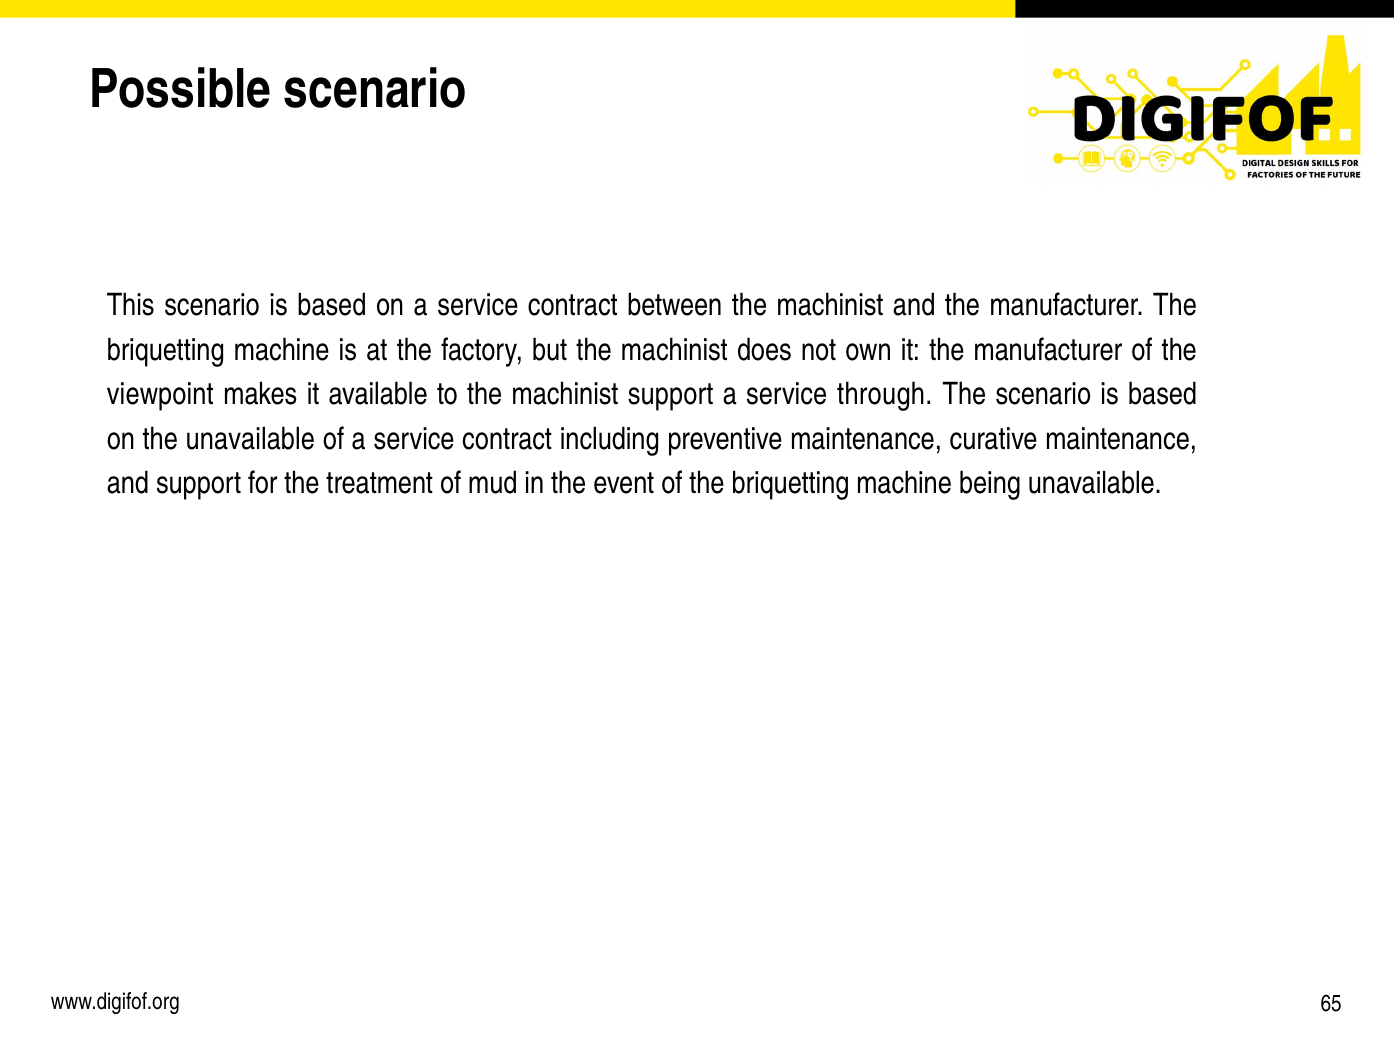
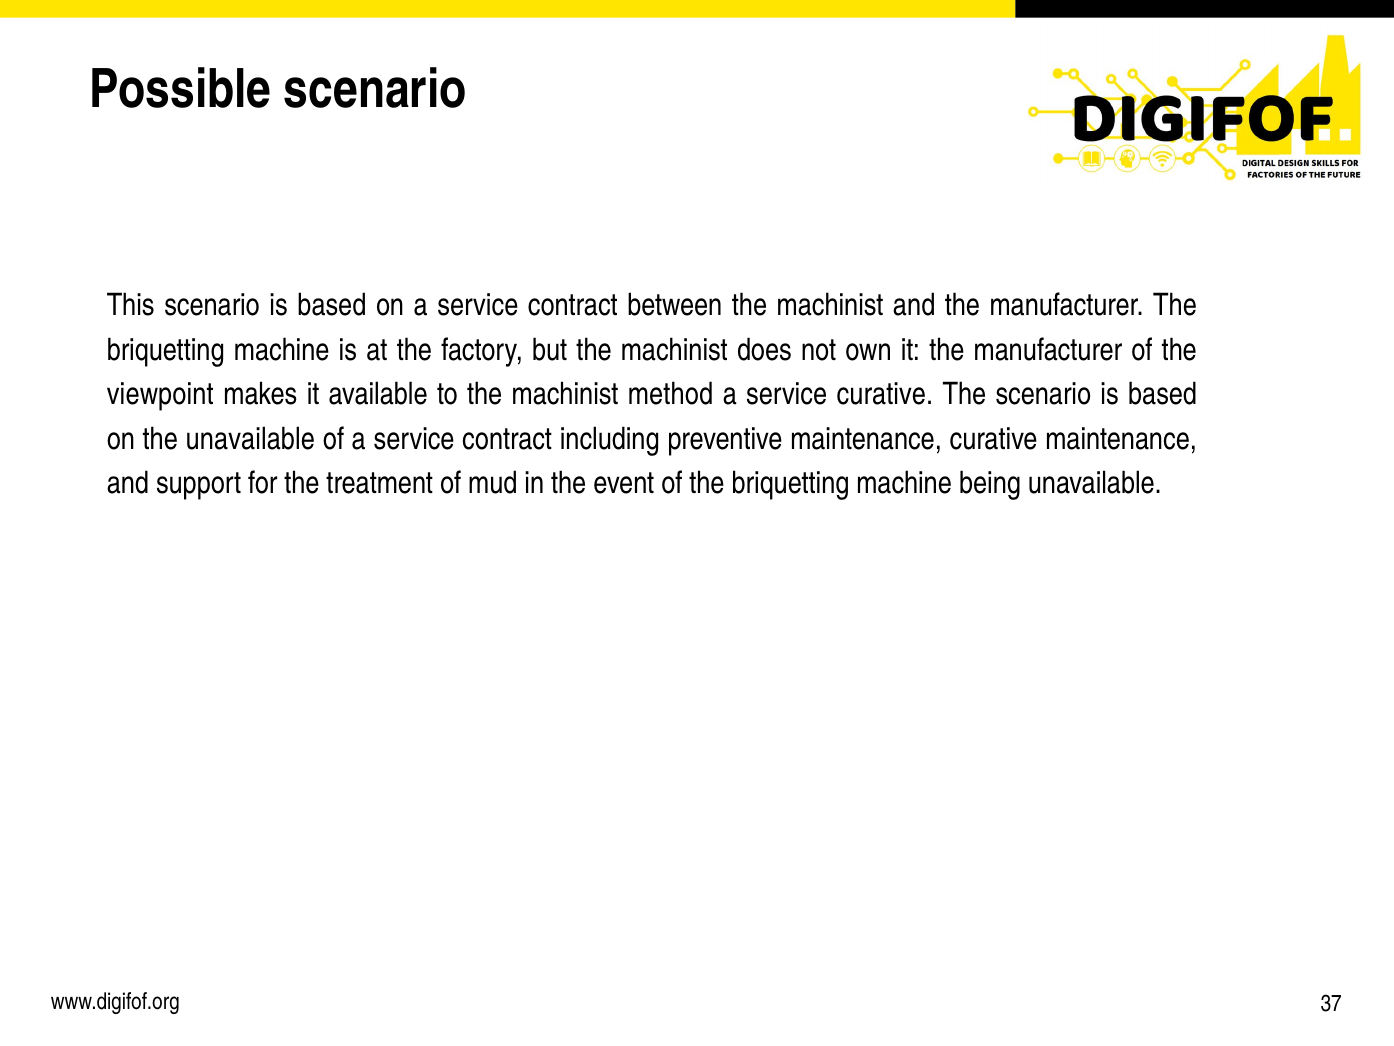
machinist support: support -> method
service through: through -> curative
65: 65 -> 37
